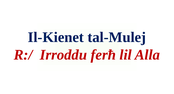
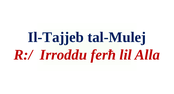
Il-Kienet: Il-Kienet -> Il-Tajjeb
